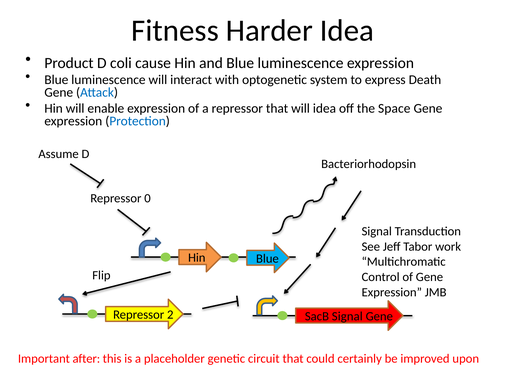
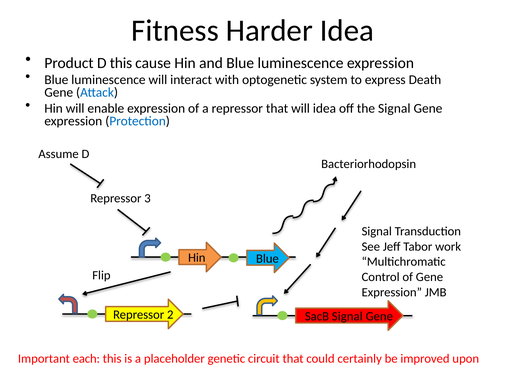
D coli: coli -> this
the Space: Space -> Signal
0: 0 -> 3
after: after -> each
